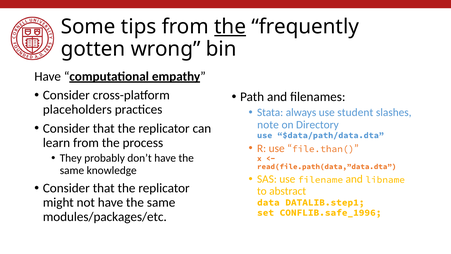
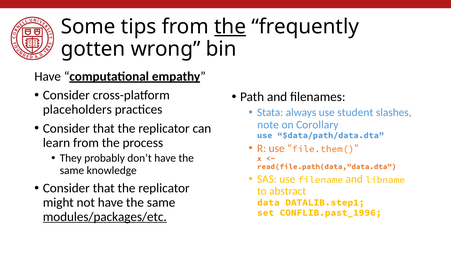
Directory: Directory -> Corollary
file.than(: file.than( -> file.them(
CONFLIB.safe_1996: CONFLIB.safe_1996 -> CONFLIB.past_1996
modules/packages/etc underline: none -> present
